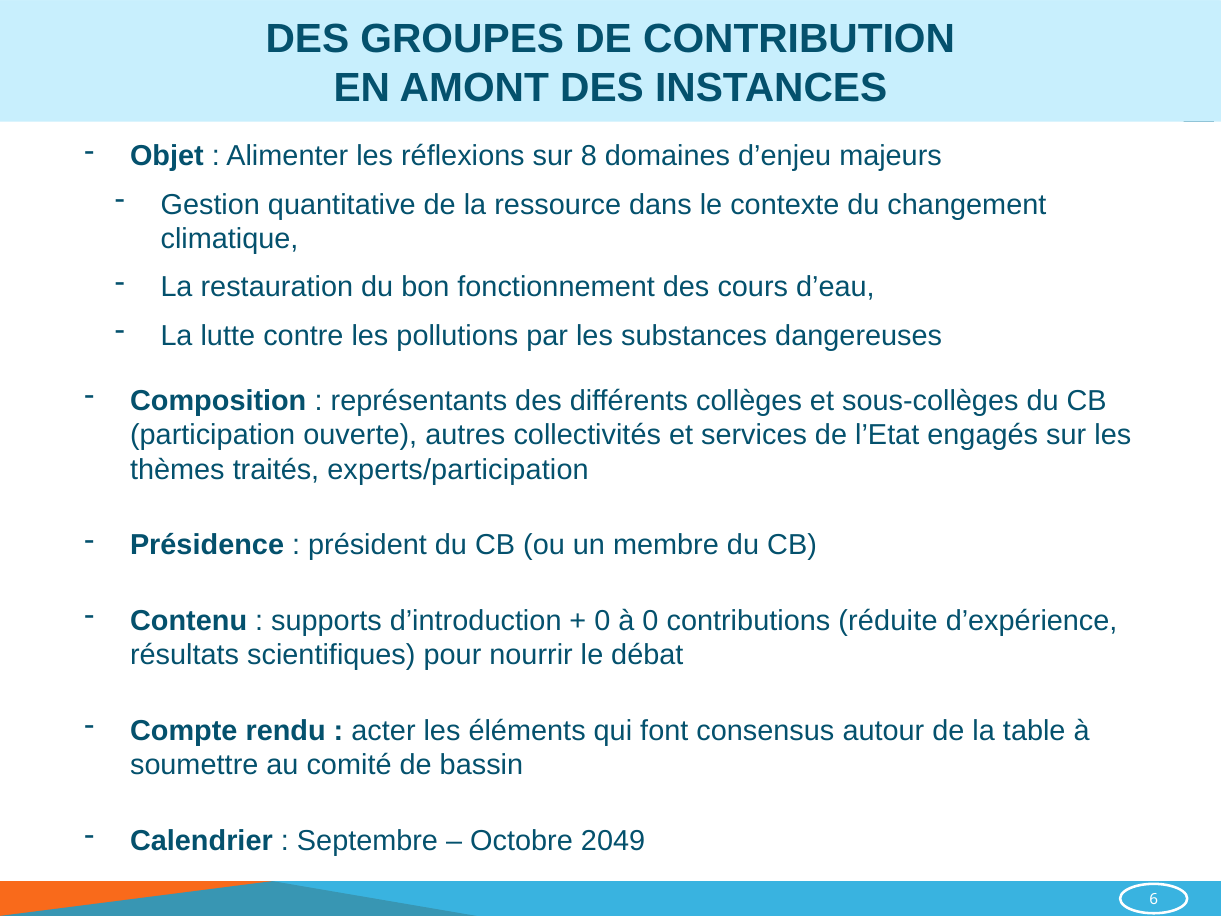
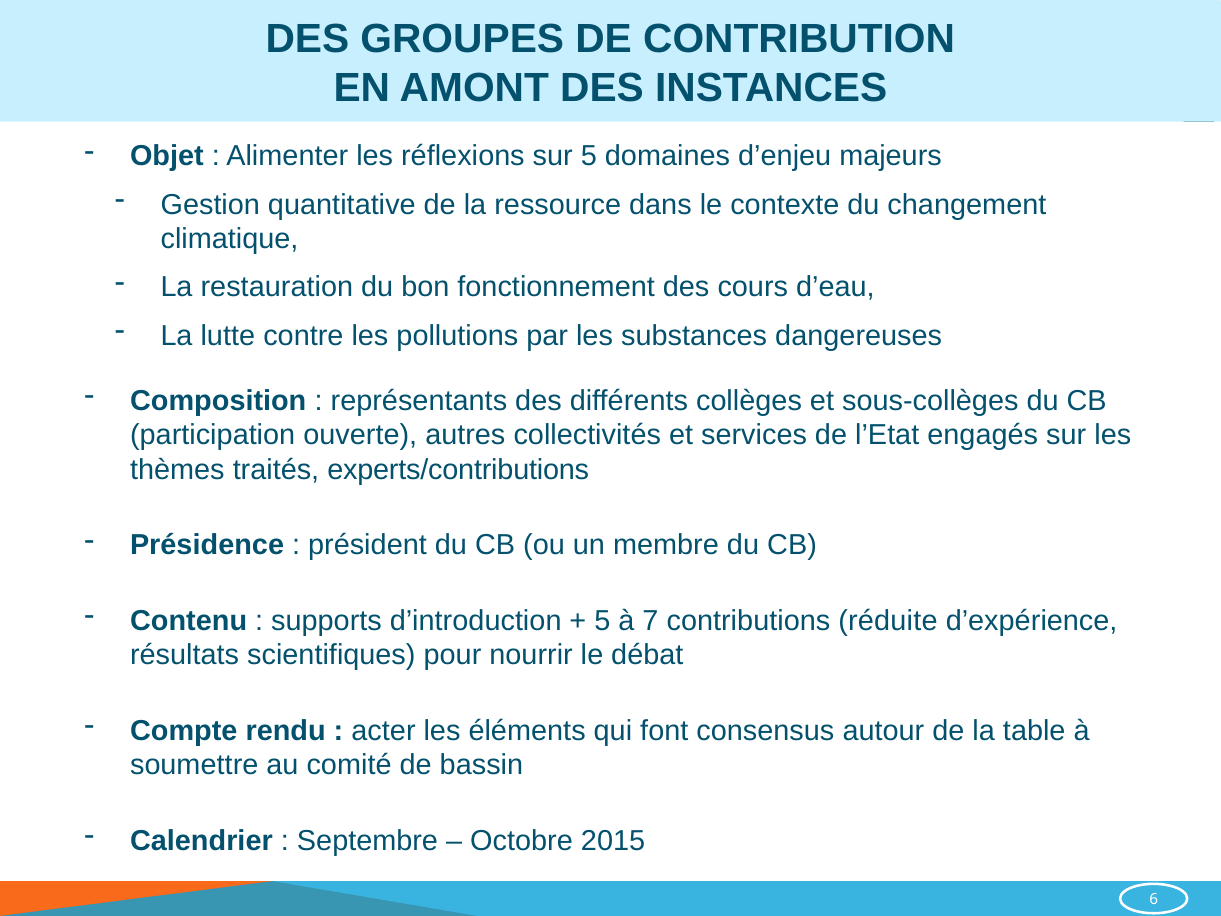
sur 8: 8 -> 5
experts/participation: experts/participation -> experts/contributions
0 at (602, 620): 0 -> 5
à 0: 0 -> 7
2049: 2049 -> 2015
